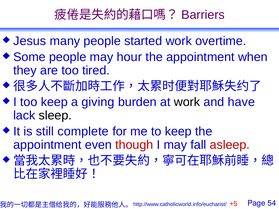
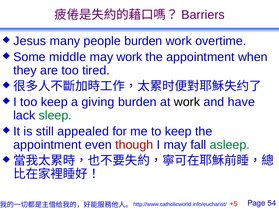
people started: started -> burden
Some people: people -> middle
may hour: hour -> work
sleep colour: black -> green
complete: complete -> appealed
asleep colour: red -> green
